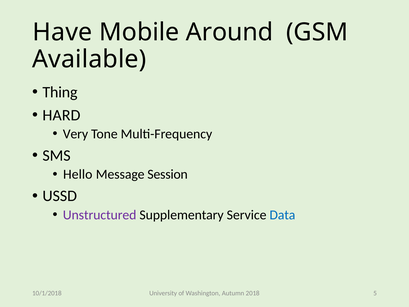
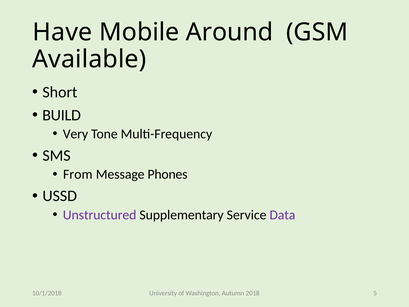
Thing: Thing -> Short
HARD: HARD -> BUILD
Hello: Hello -> From
Session: Session -> Phones
Data colour: blue -> purple
